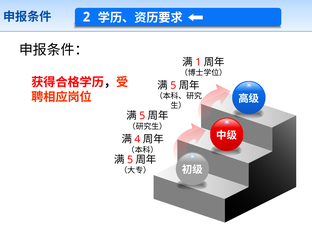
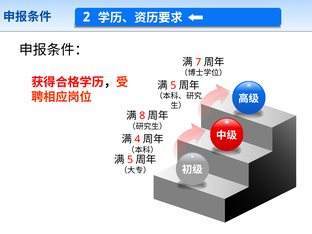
1: 1 -> 7
5 at (142, 116): 5 -> 8
